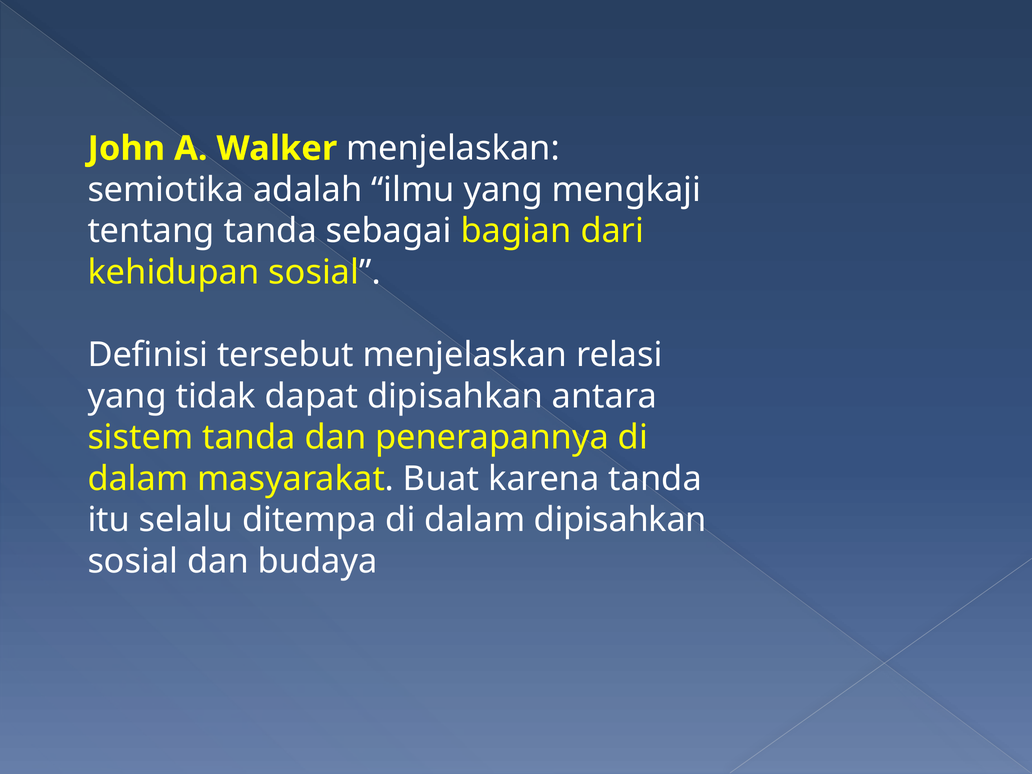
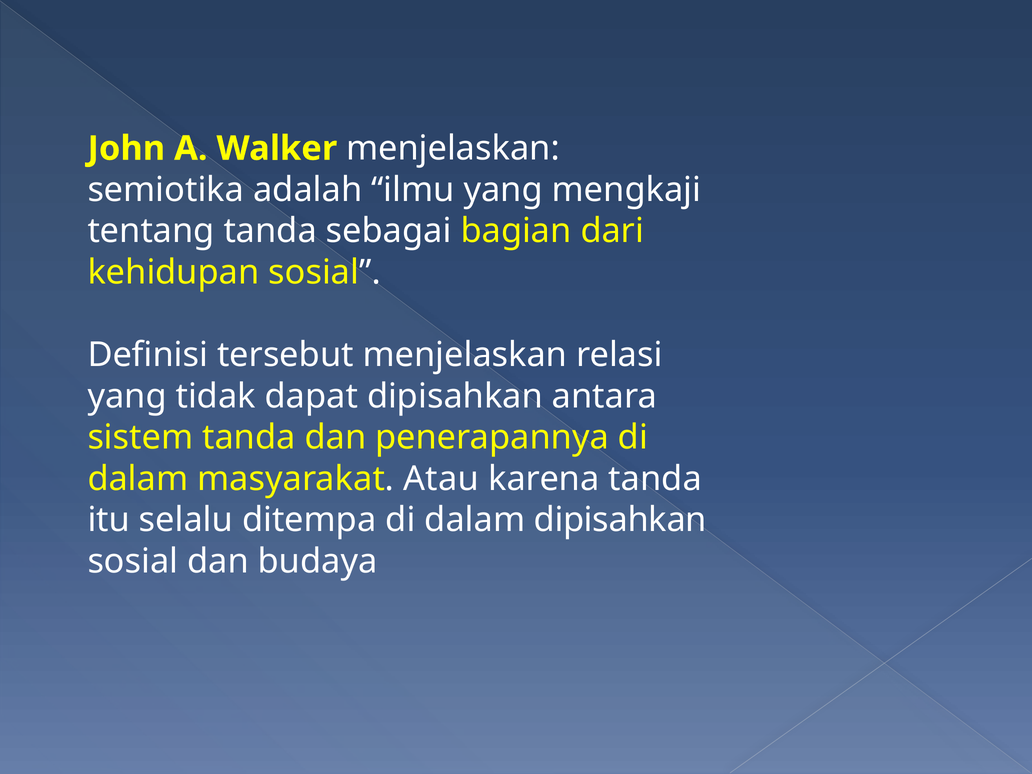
Buat: Buat -> Atau
